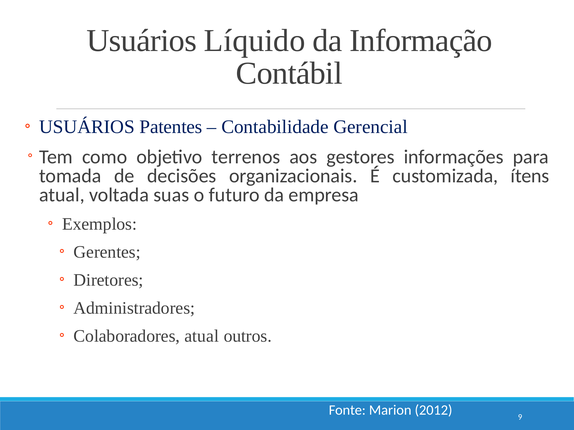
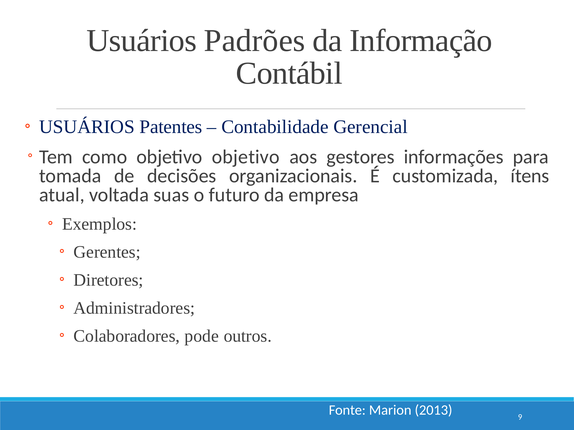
Líquido: Líquido -> Padrões
objetivo terrenos: terrenos -> objetivo
Colaboradores atual: atual -> pode
2012: 2012 -> 2013
